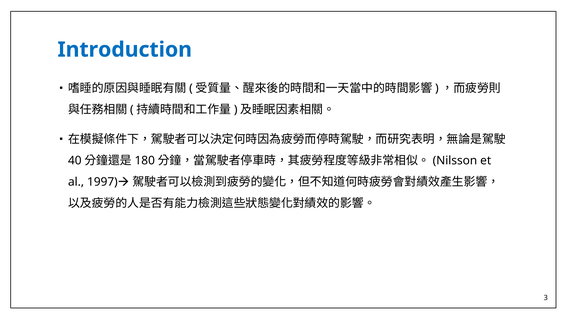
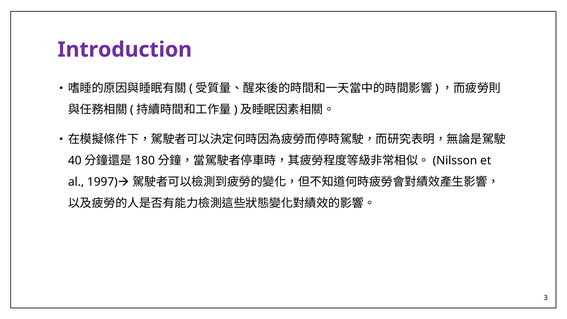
Introduction colour: blue -> purple
